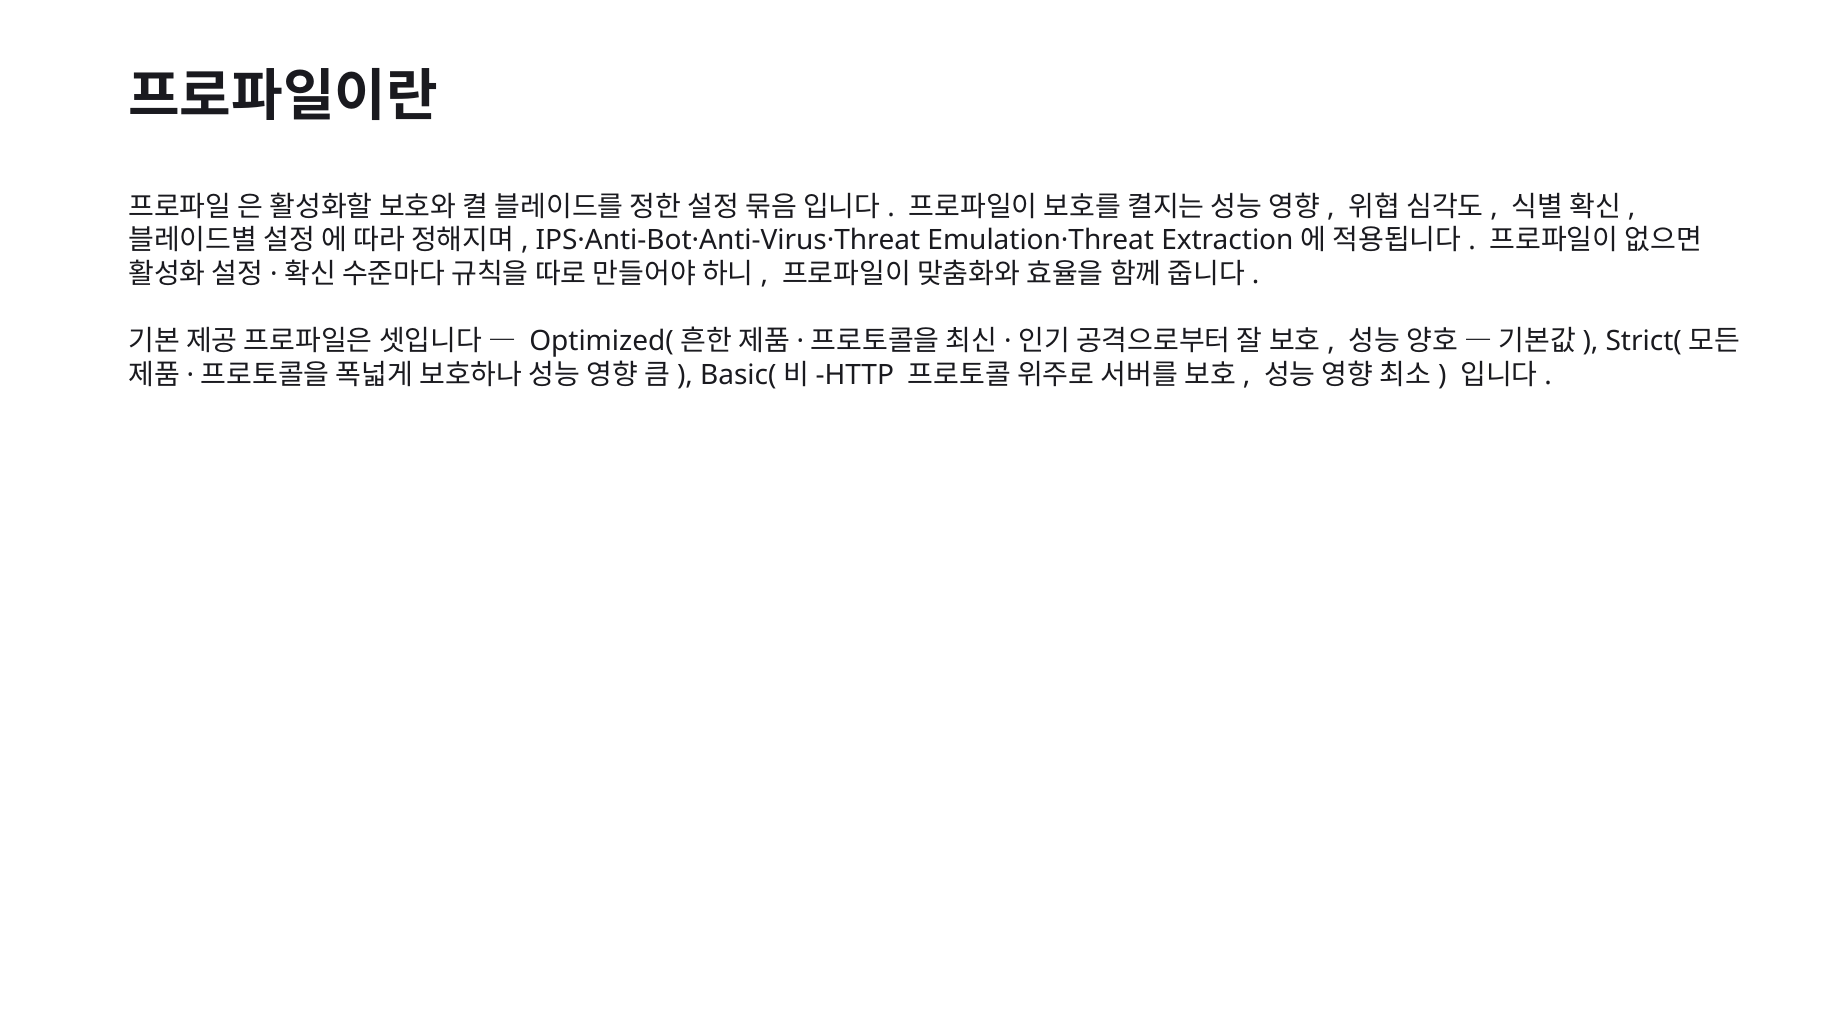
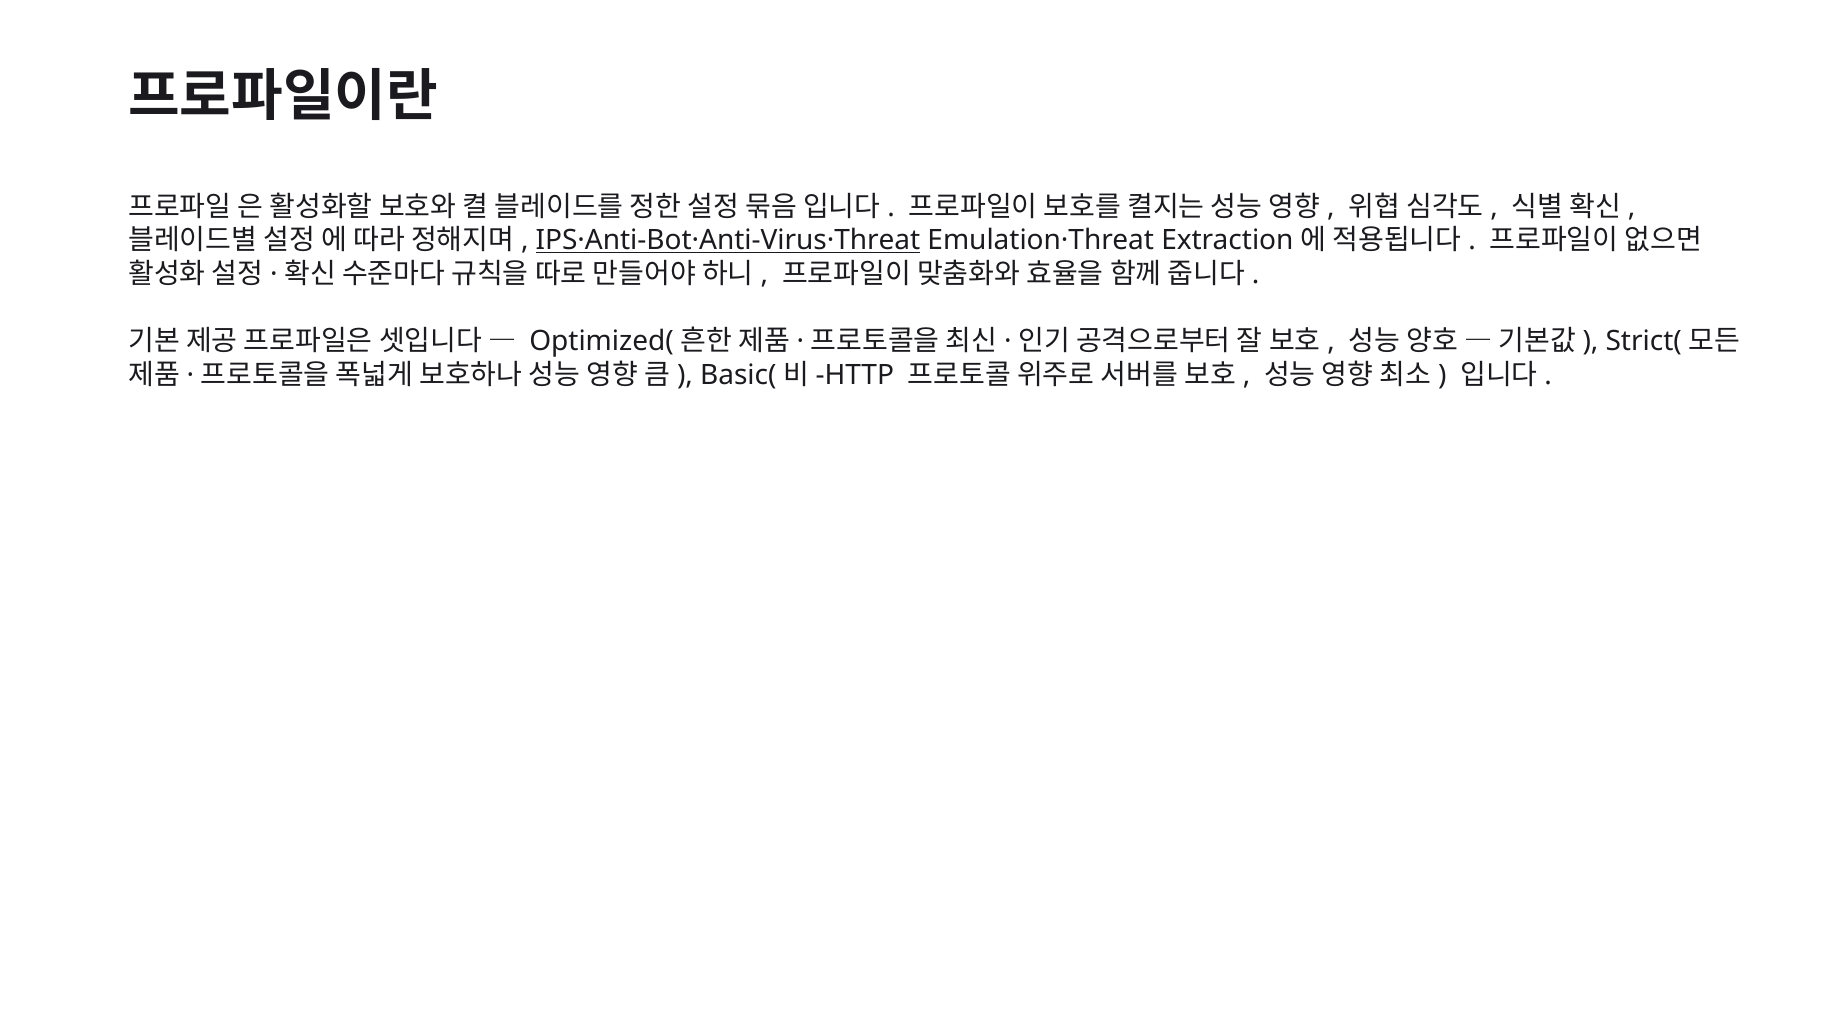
IPS·Anti-Bot·Anti-Virus·Threat underline: none -> present
